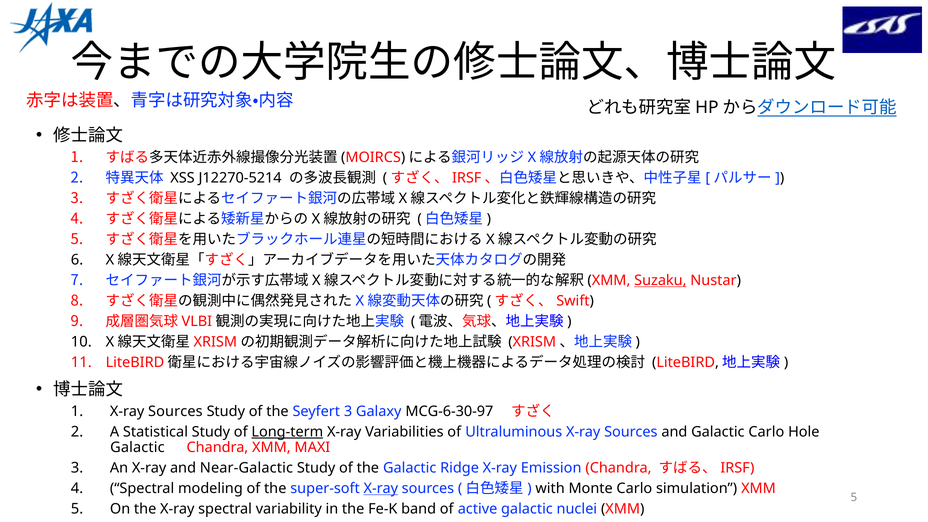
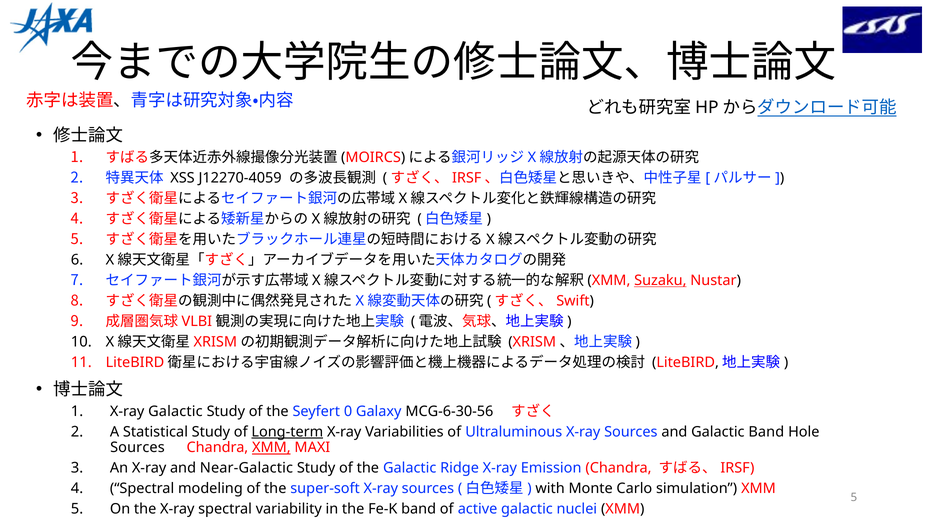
J12270-5214: J12270-5214 -> J12270-4059
1 X-ray Sources: Sources -> Galactic
Seyfert 3: 3 -> 0
MCG-6-30-97: MCG-6-30-97 -> MCG-6-30-56
Galactic Carlo: Carlo -> Band
Galactic at (137, 448): Galactic -> Sources
XMM at (271, 448) underline: none -> present
X-ray at (381, 489) underline: present -> none
